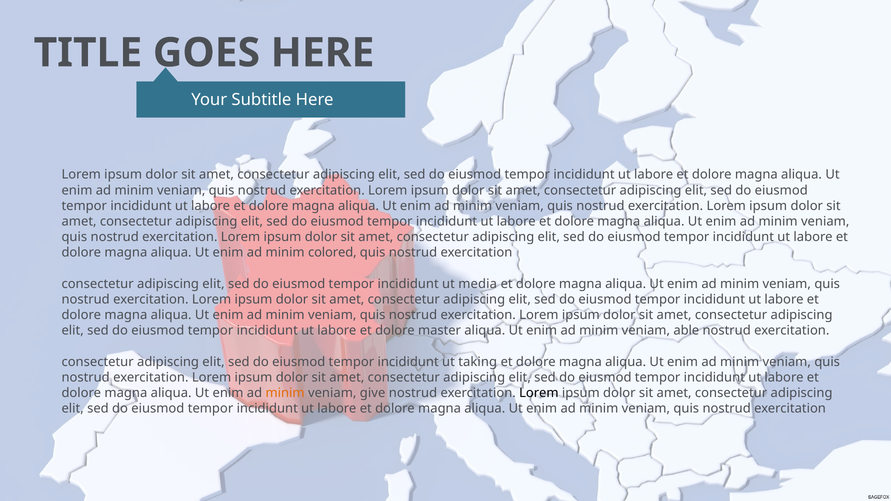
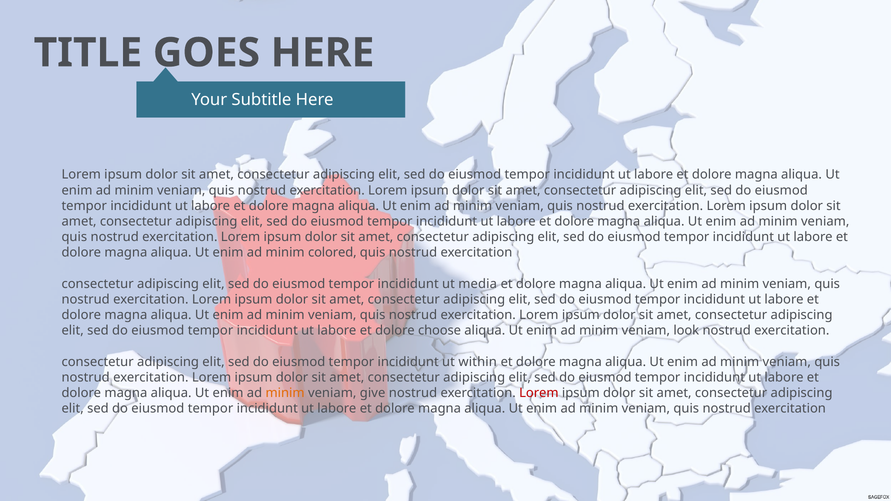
master: master -> choose
able: able -> look
taking: taking -> within
Lorem at (539, 393) colour: black -> red
